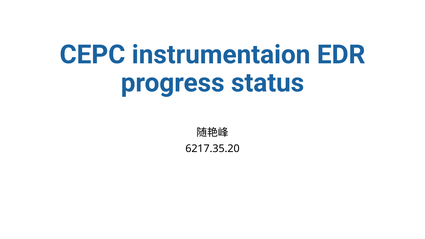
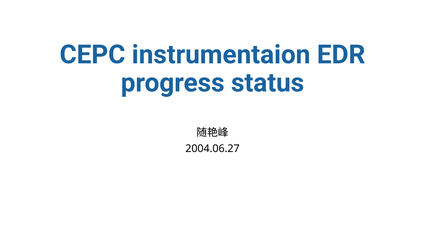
6217.35.20: 6217.35.20 -> 2004.06.27
